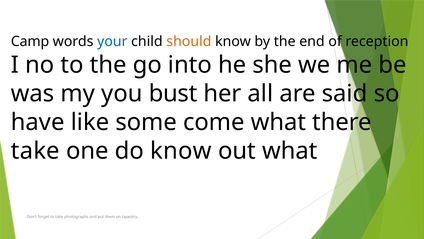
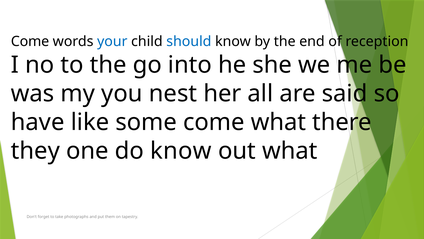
Camp at (30, 41): Camp -> Come
should colour: orange -> blue
bust: bust -> nest
take at (35, 151): take -> they
